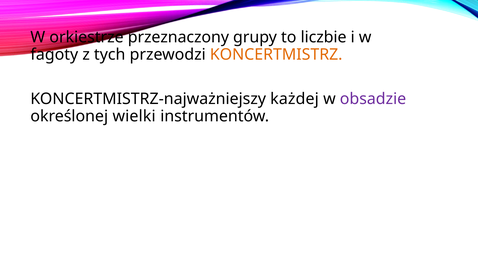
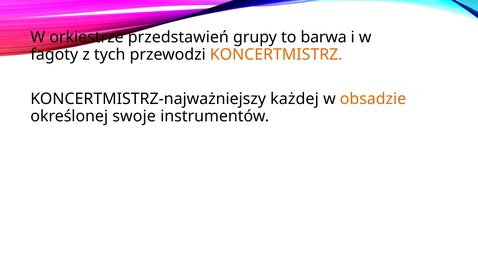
przeznaczony: przeznaczony -> przedstawień
liczbie: liczbie -> barwa
obsadzie colour: purple -> orange
wielki: wielki -> swoje
